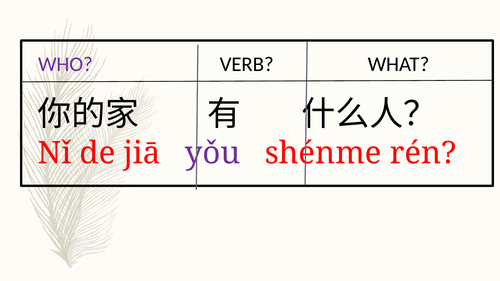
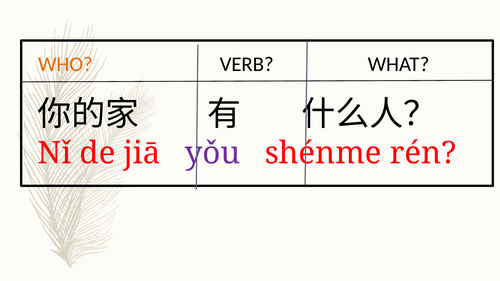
WHO colour: purple -> orange
